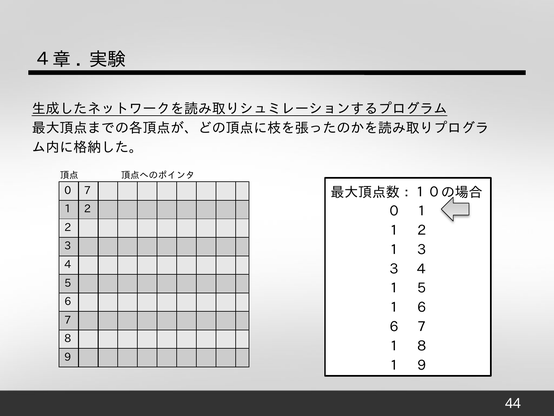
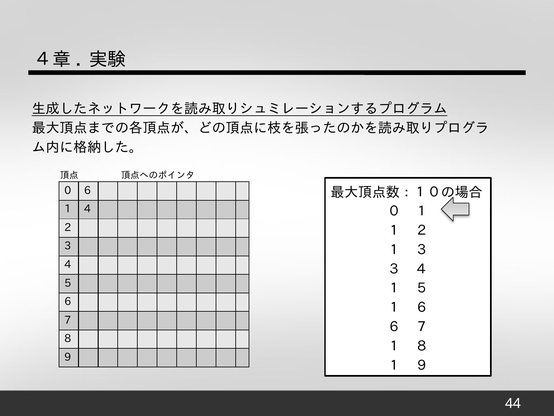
0 7: 7 -> 6
1 2: 2 -> 4
